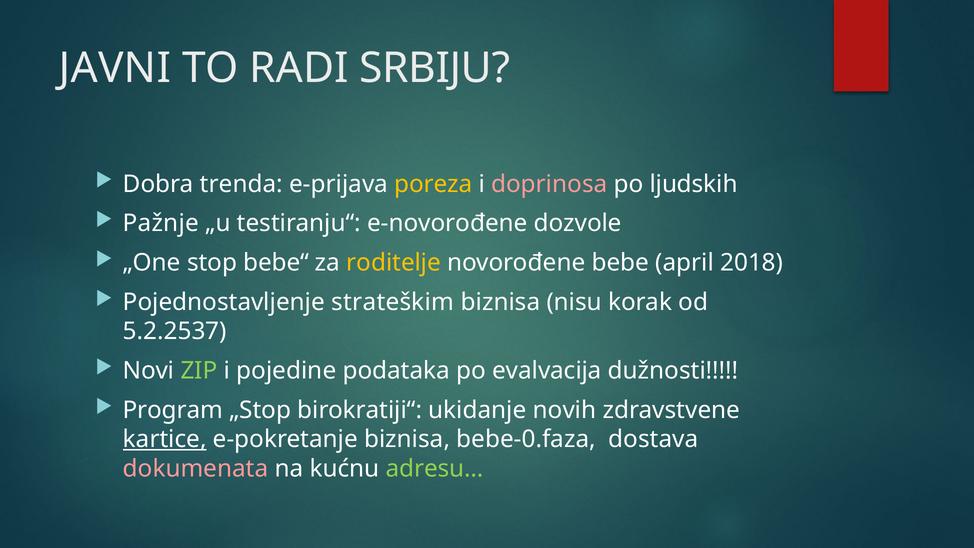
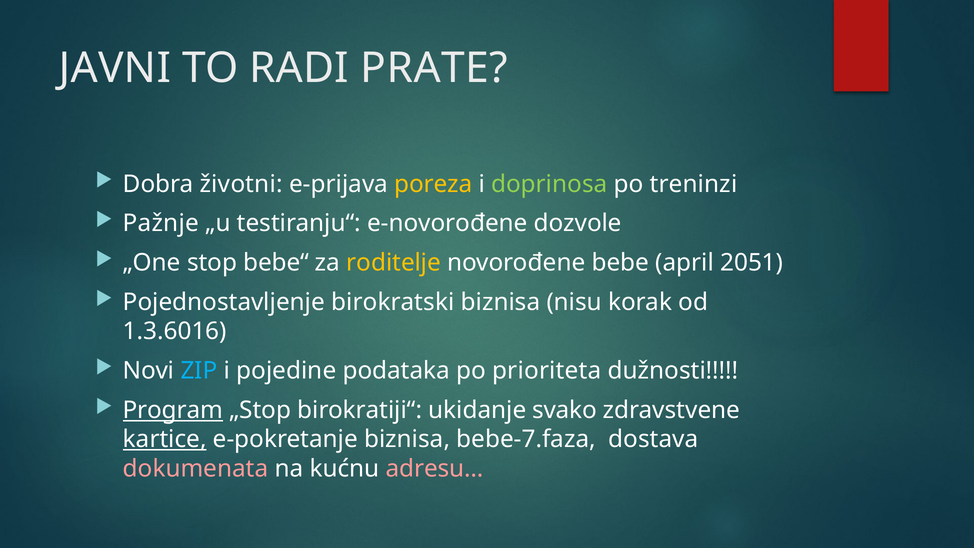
SRBIJU: SRBIJU -> PRATE
trenda: trenda -> životni
doprinosa colour: pink -> light green
ljudskih: ljudskih -> treninzi
2018: 2018 -> 2051
strateškim: strateškim -> birokratski
5.2.2537: 5.2.2537 -> 1.3.6016
ZIP colour: light green -> light blue
evalvacija: evalvacija -> prioriteta
Program underline: none -> present
novih: novih -> svako
bebe-0.faza: bebe-0.faza -> bebe-7.faza
adresu… colour: light green -> pink
